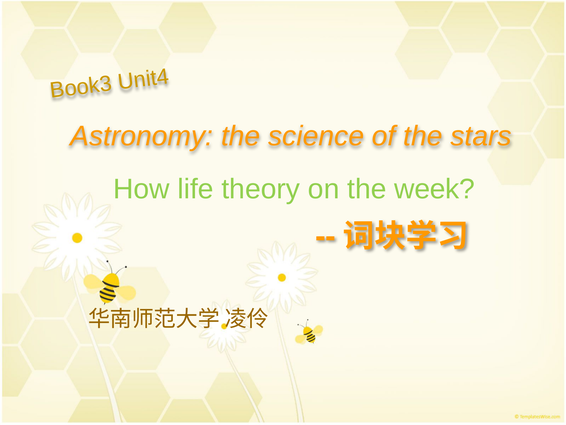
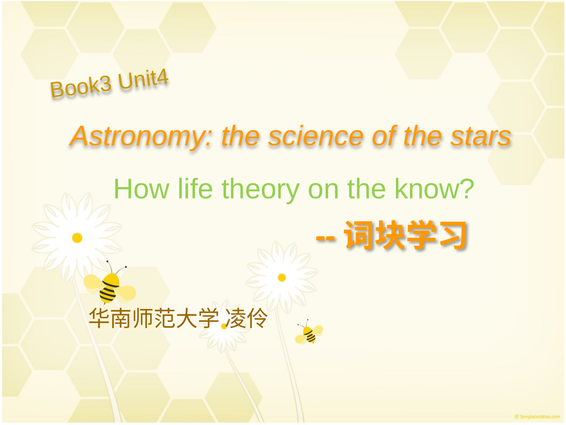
week: week -> know
